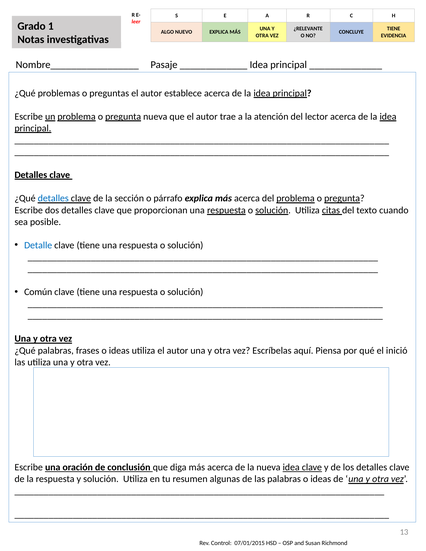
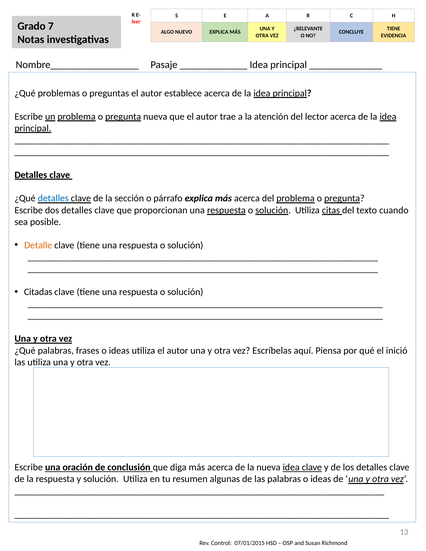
1: 1 -> 7
Detalle colour: blue -> orange
Común: Común -> Citadas
